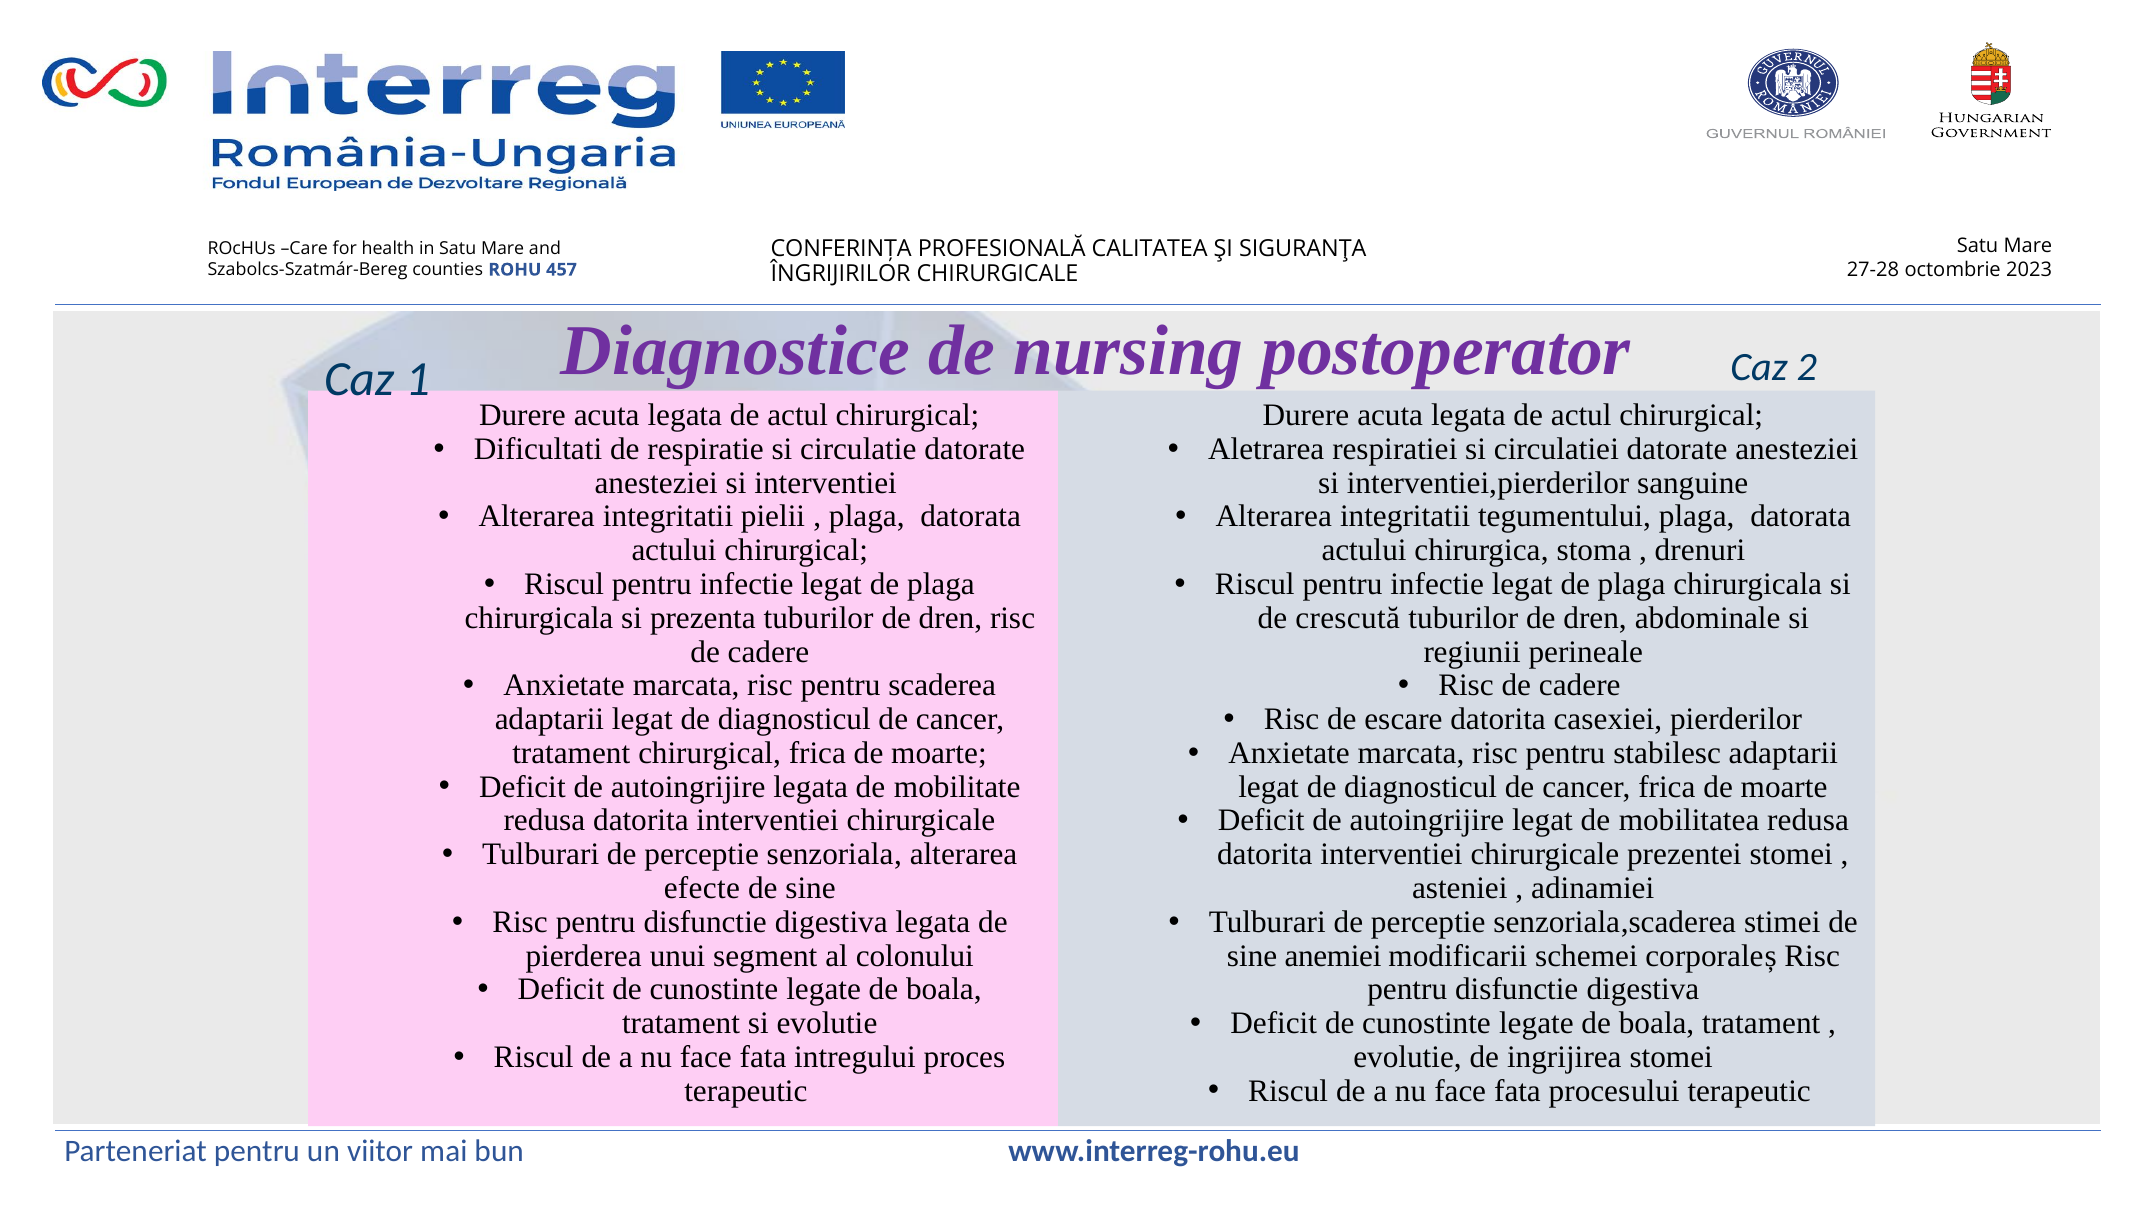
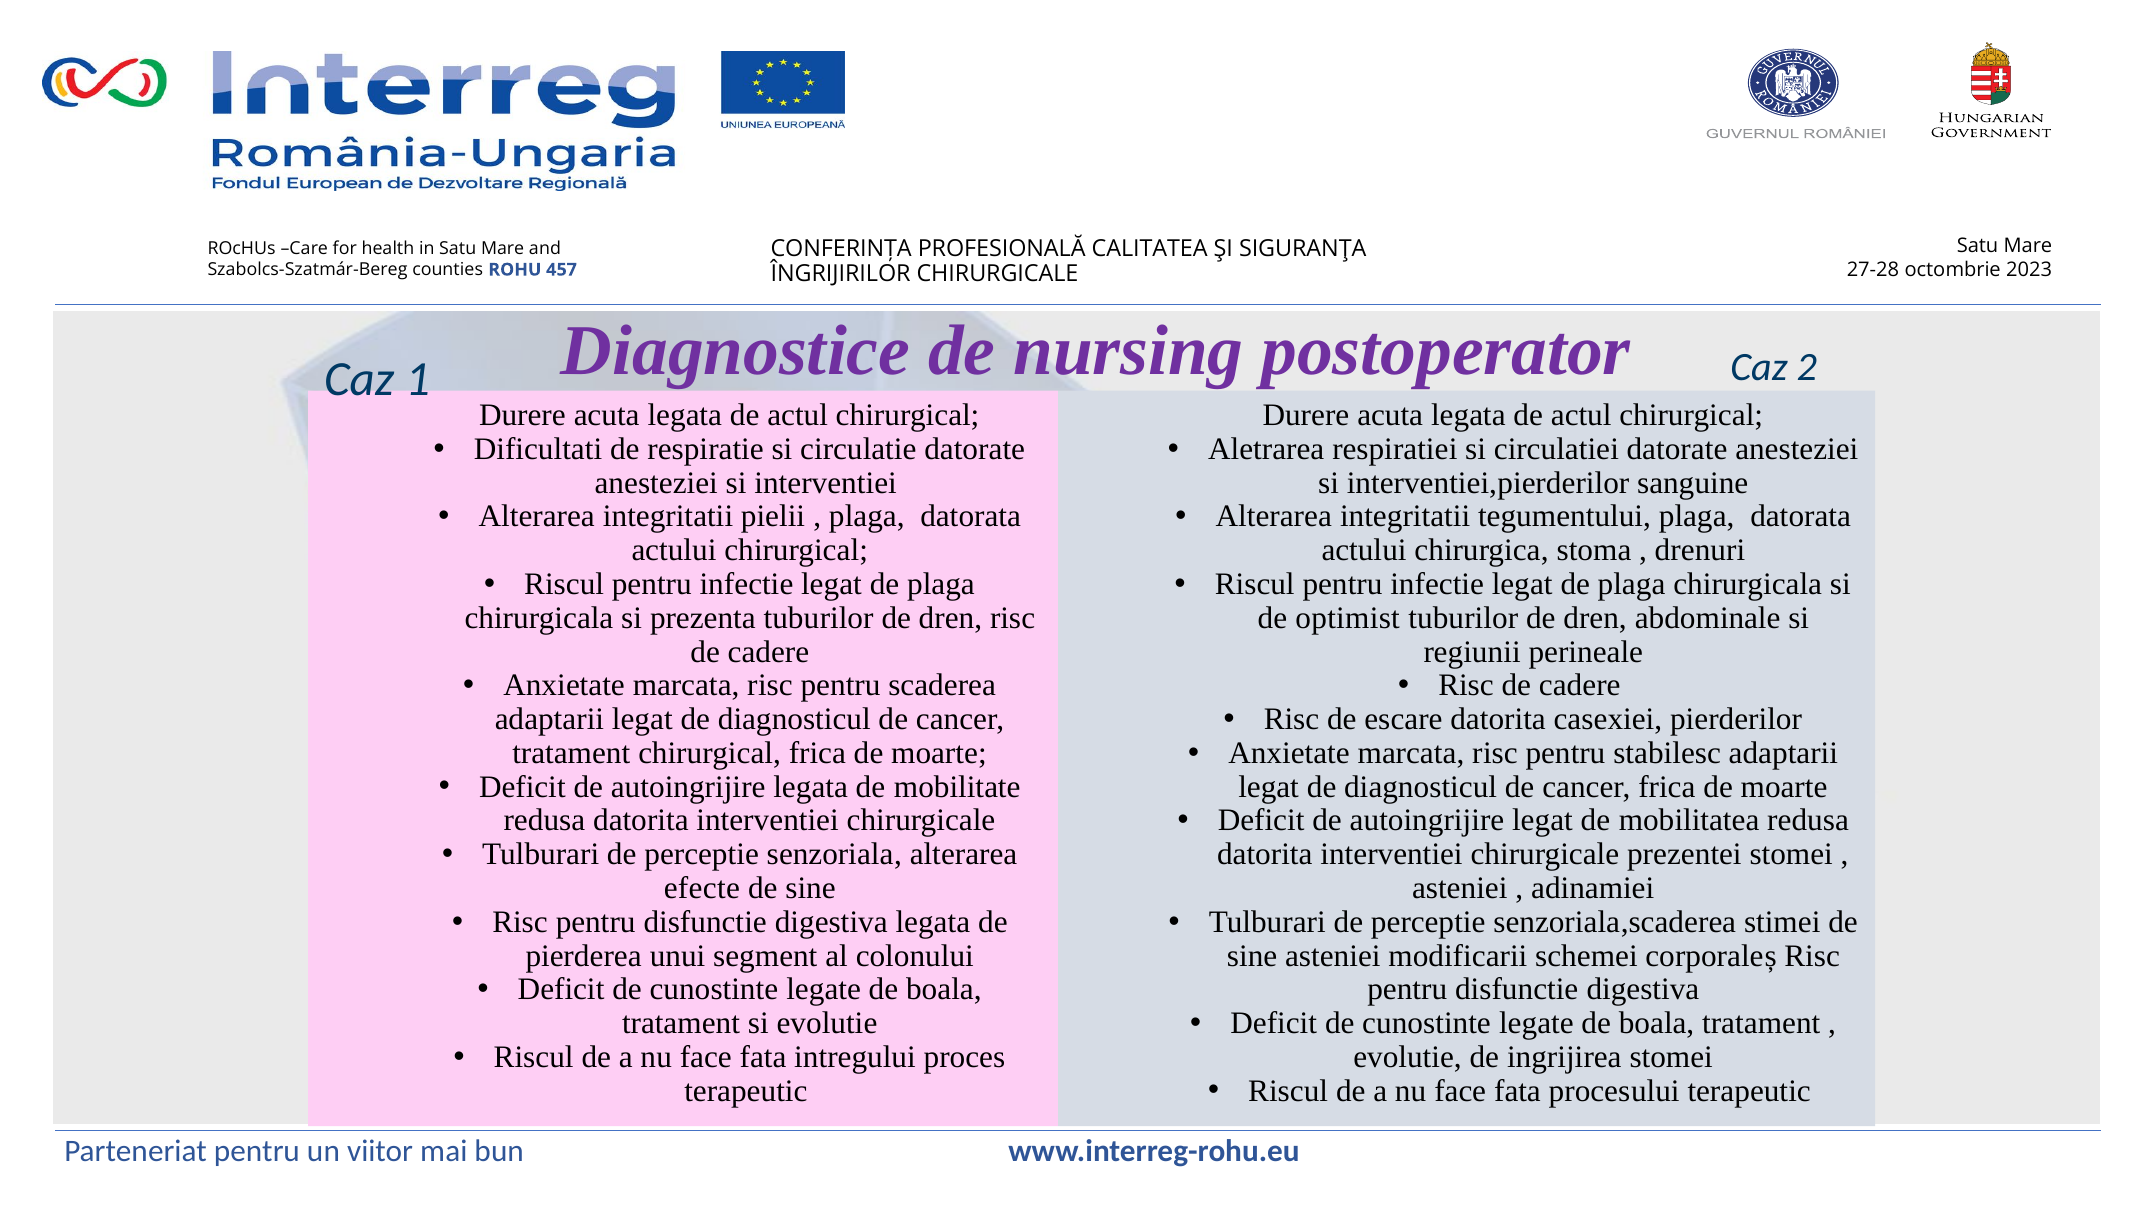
crescută: crescută -> optimist
sine anemiei: anemiei -> asteniei
